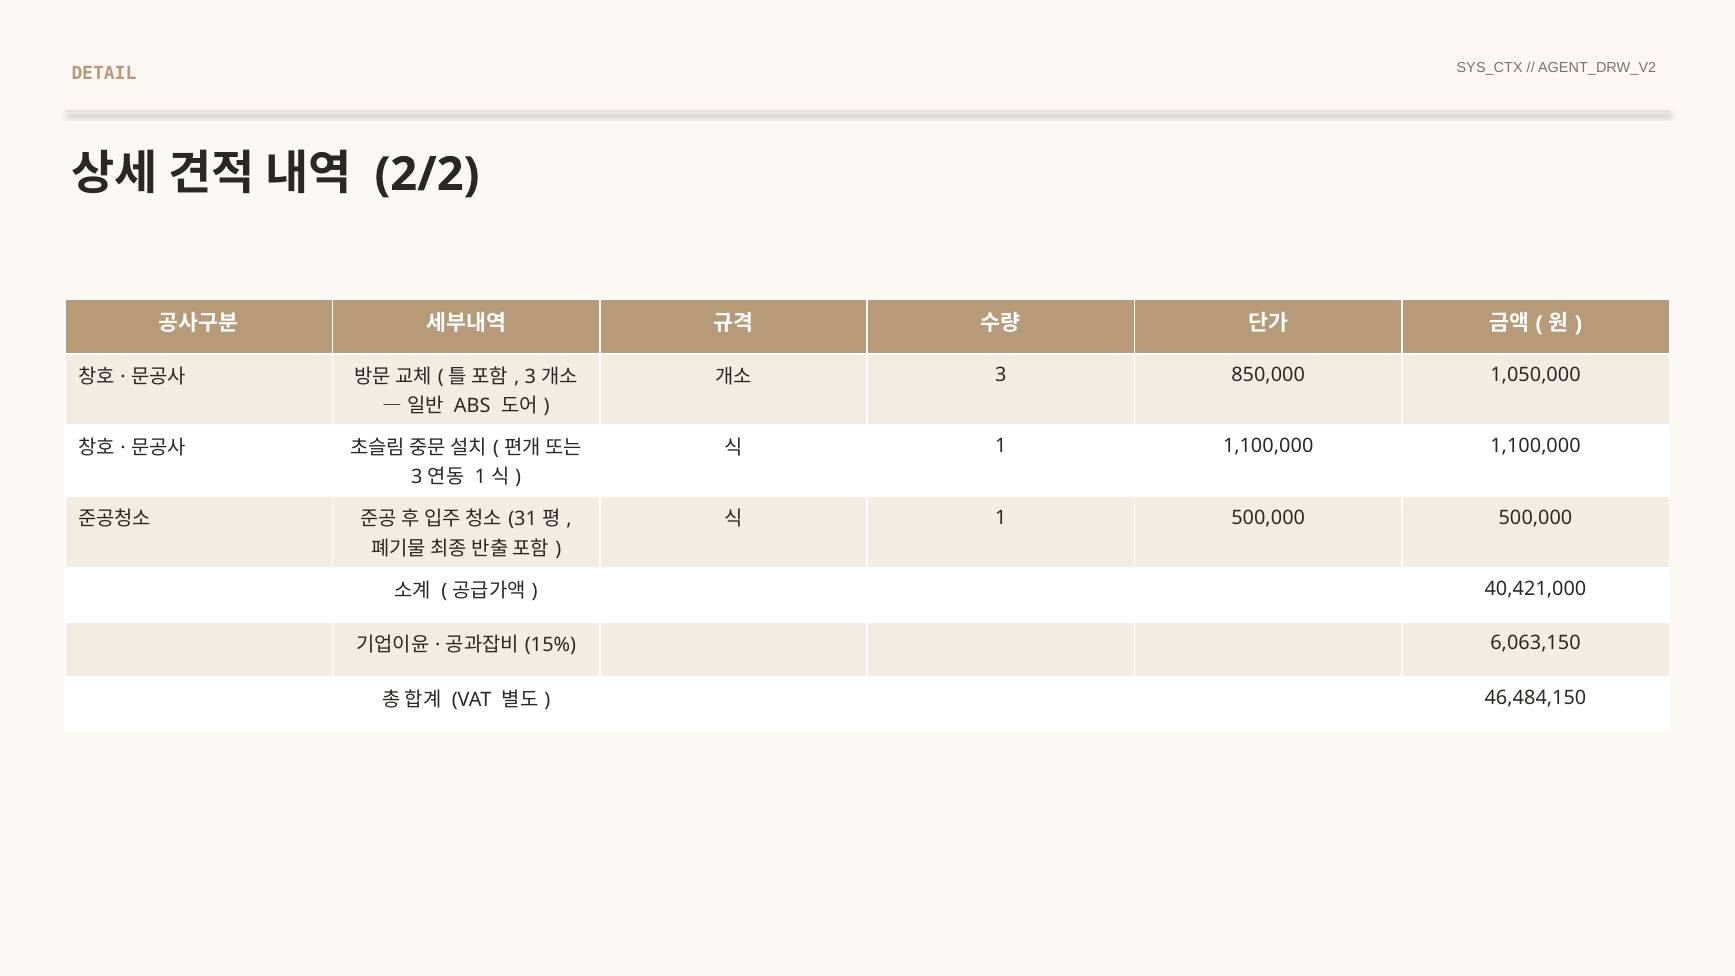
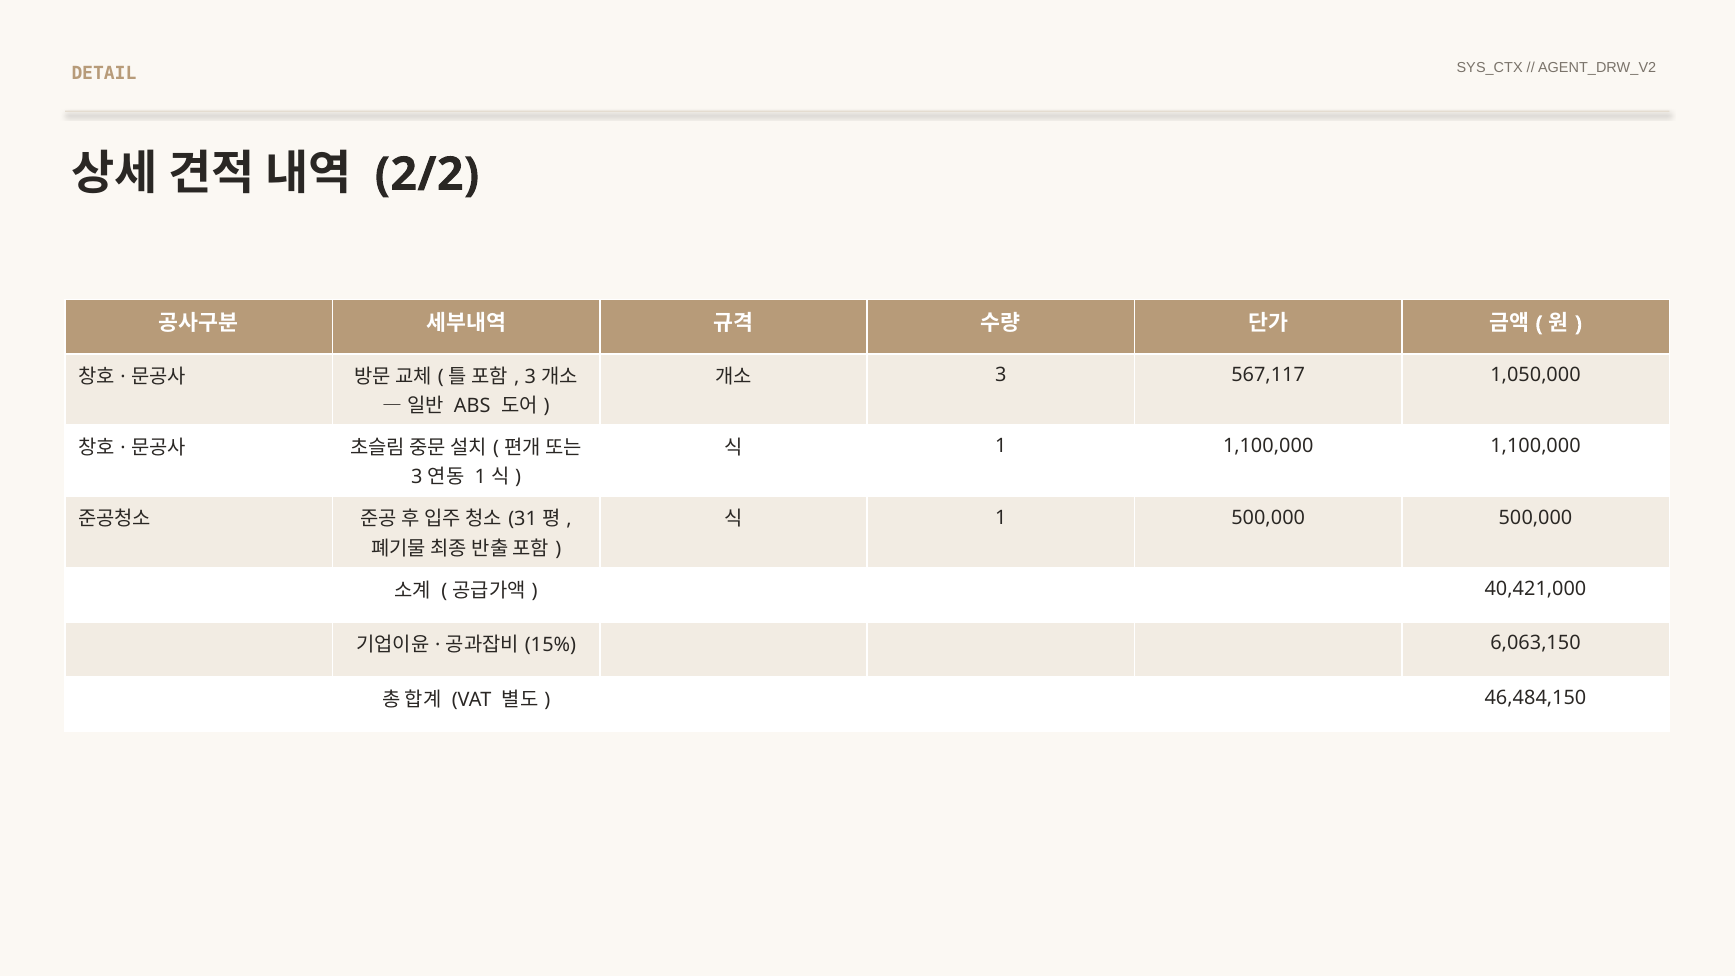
850,000: 850,000 -> 567,117
